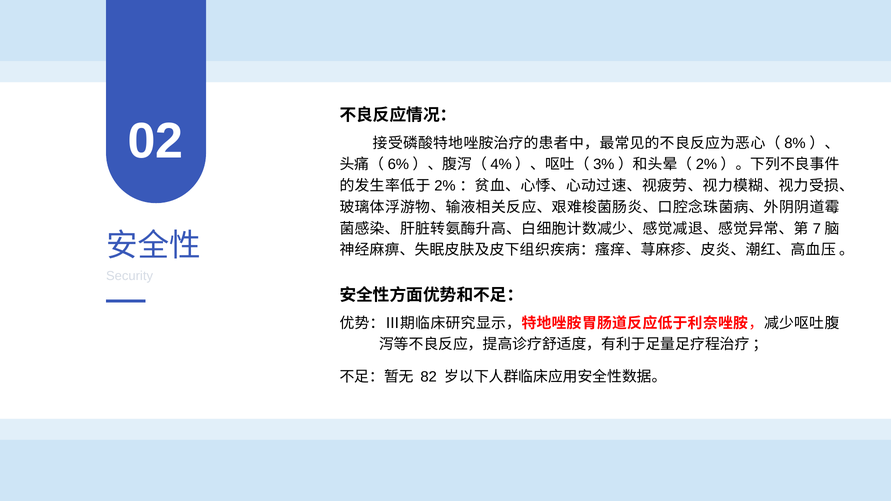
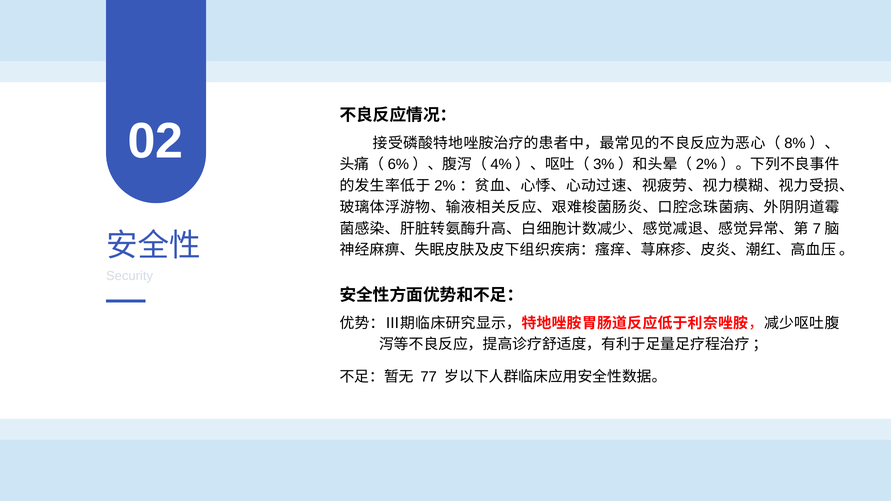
82: 82 -> 77
